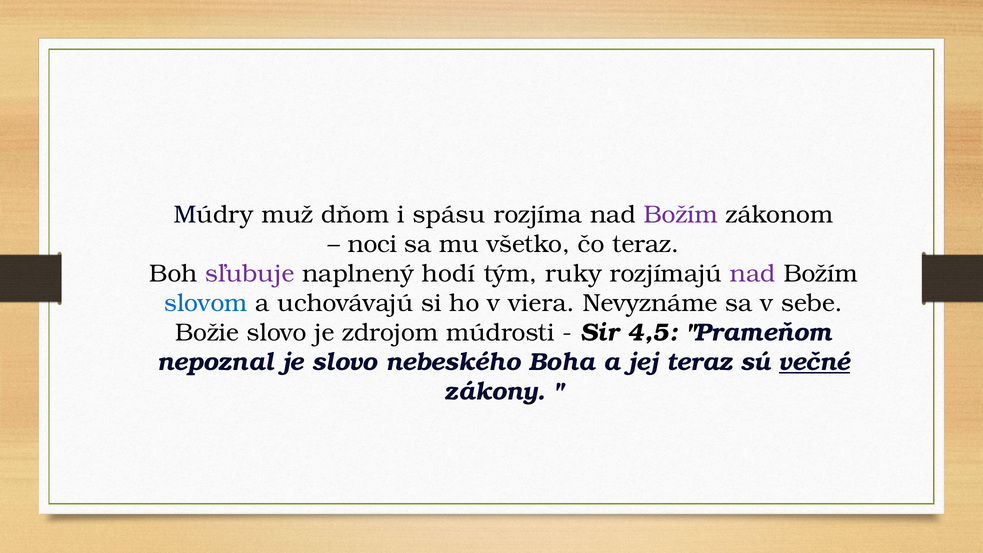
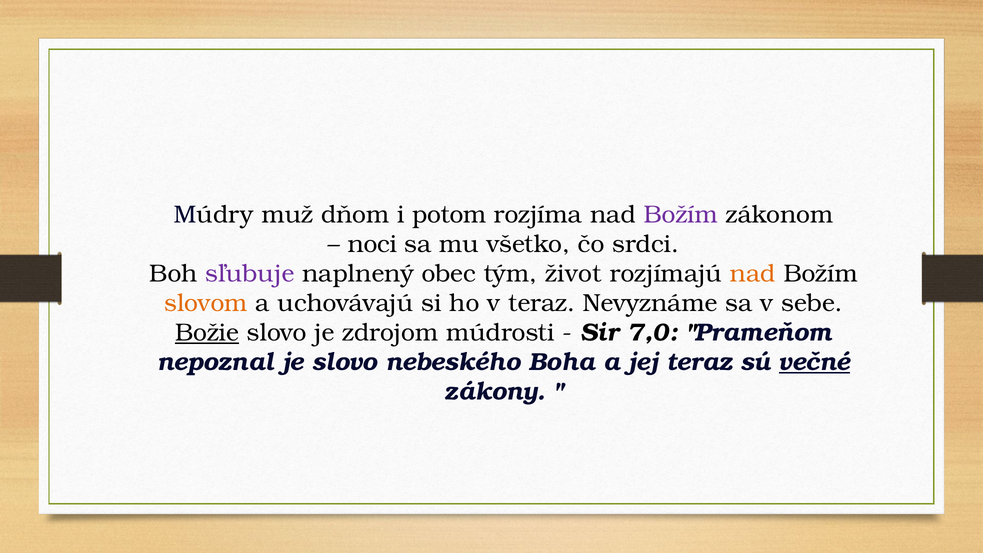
spásu: spásu -> potom
čo teraz: teraz -> srdci
hodí: hodí -> obec
ruky: ruky -> život
nad at (753, 274) colour: purple -> orange
slovom colour: blue -> orange
v viera: viera -> teraz
Božie underline: none -> present
4,5: 4,5 -> 7,0
